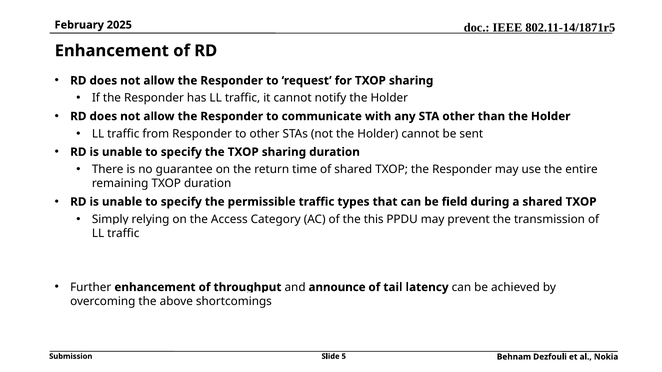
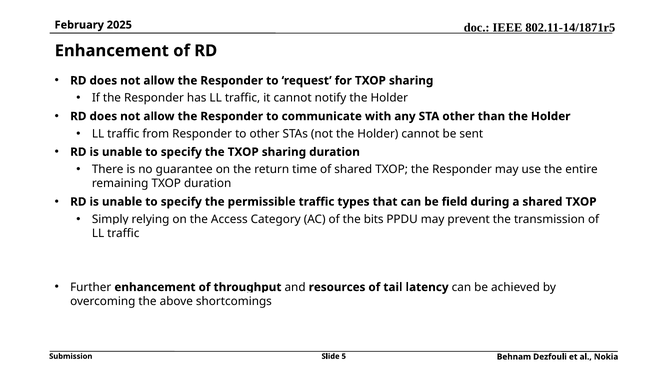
this: this -> bits
announce: announce -> resources
